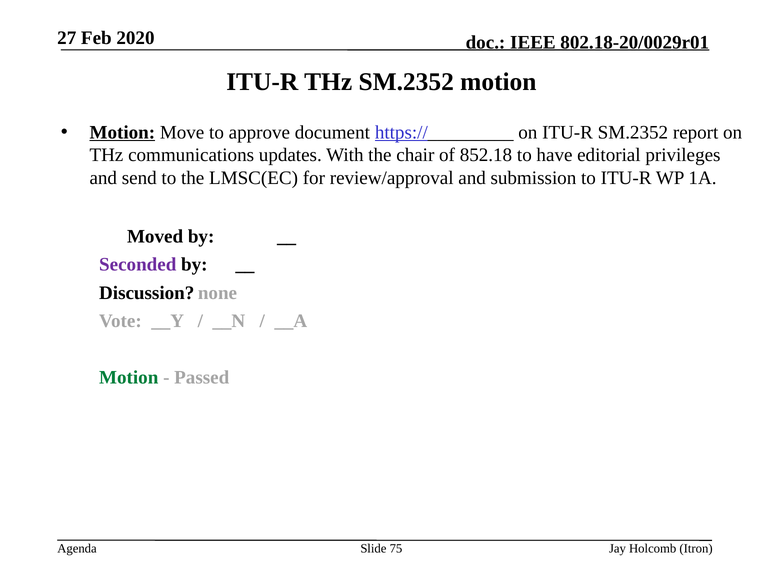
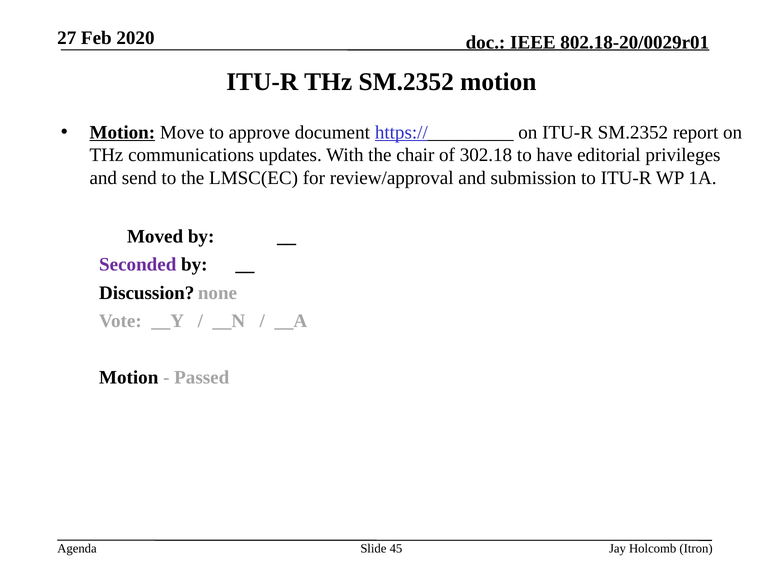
852.18: 852.18 -> 302.18
Motion at (129, 378) colour: green -> black
75: 75 -> 45
